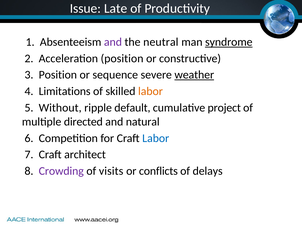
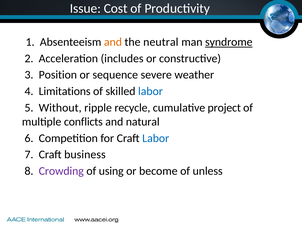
Late: Late -> Cost
and at (113, 42) colour: purple -> orange
Acceleration position: position -> includes
weather underline: present -> none
labor at (150, 91) colour: orange -> blue
default: default -> recycle
directed: directed -> conflicts
architect: architect -> business
visits: visits -> using
conflicts: conflicts -> become
delays: delays -> unless
